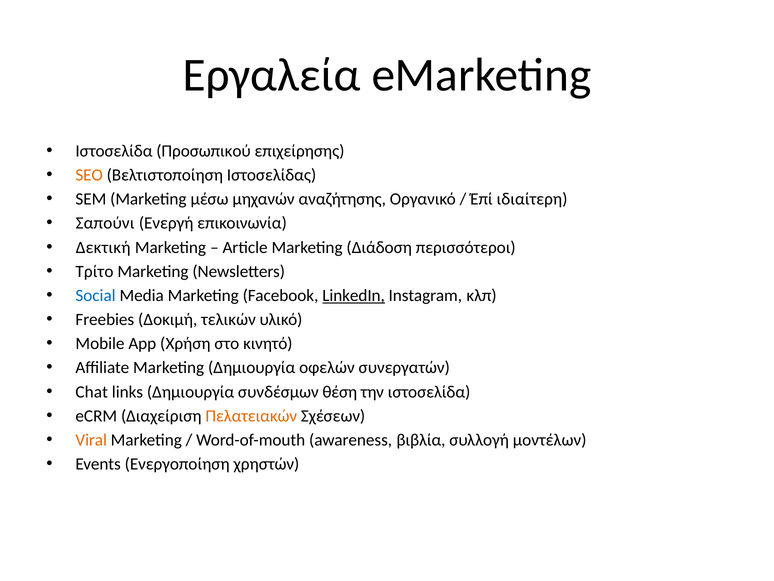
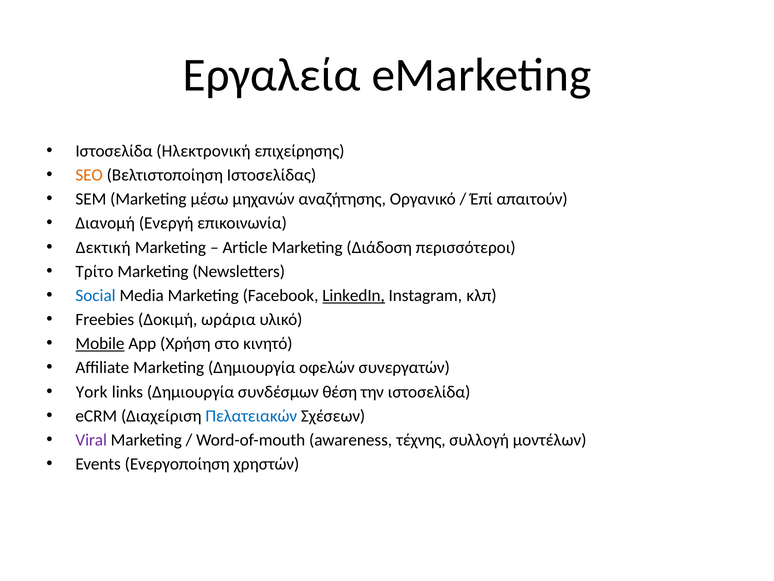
Προσωπικού: Προσωπικού -> Ηλεκτρονική
ιδιαίτερη: ιδιαίτερη -> απαιτούν
Σαπούνι: Σαπούνι -> Διανομή
τελικών: τελικών -> ωράρια
Mobile underline: none -> present
Chat: Chat -> York
Πελατειακών colour: orange -> blue
Viral colour: orange -> purple
βιβλία: βιβλία -> τέχνης
